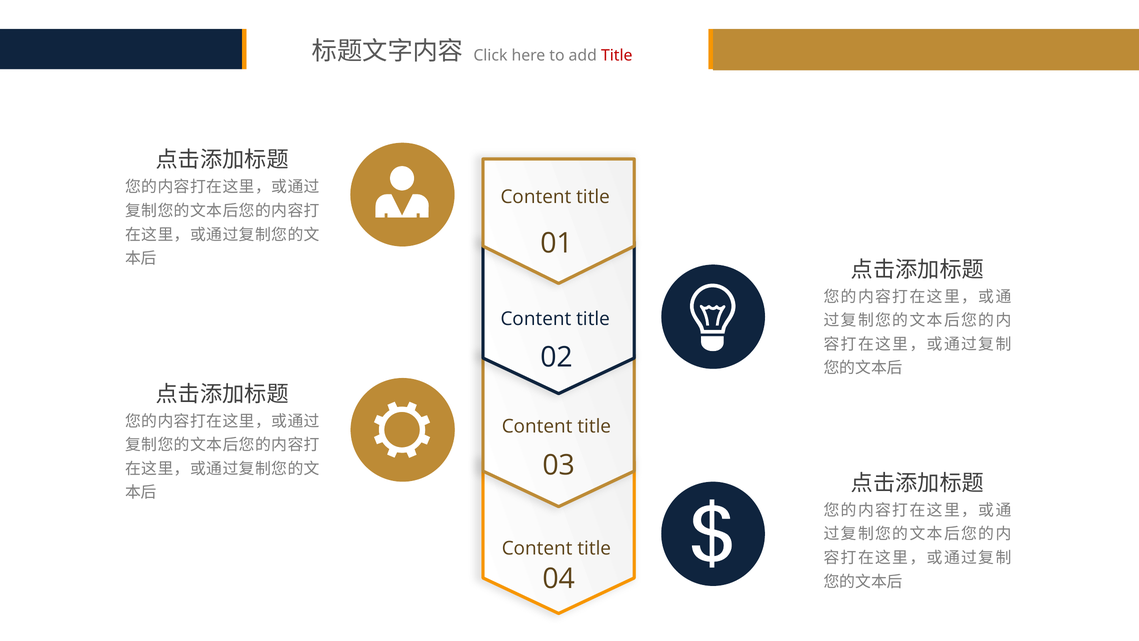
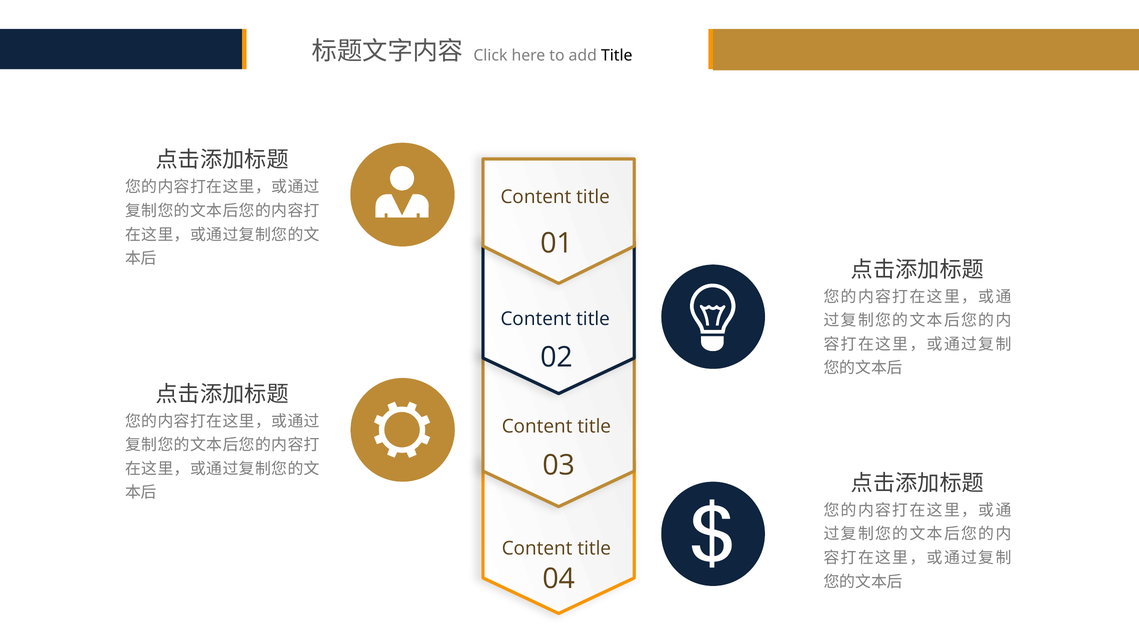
Title at (617, 55) colour: red -> black
